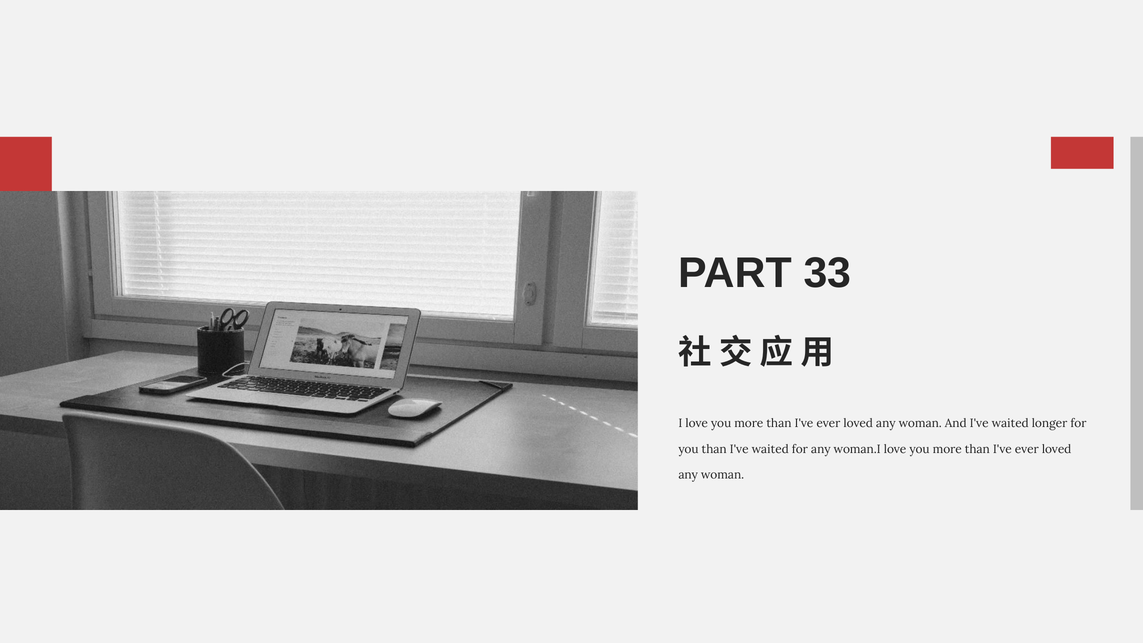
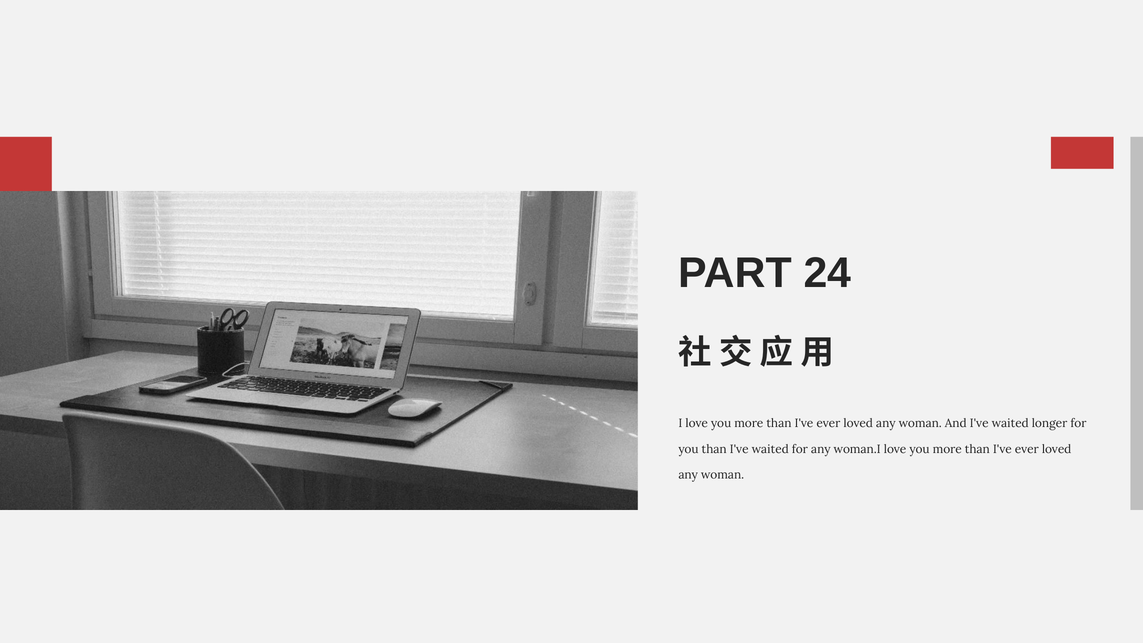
33: 33 -> 24
